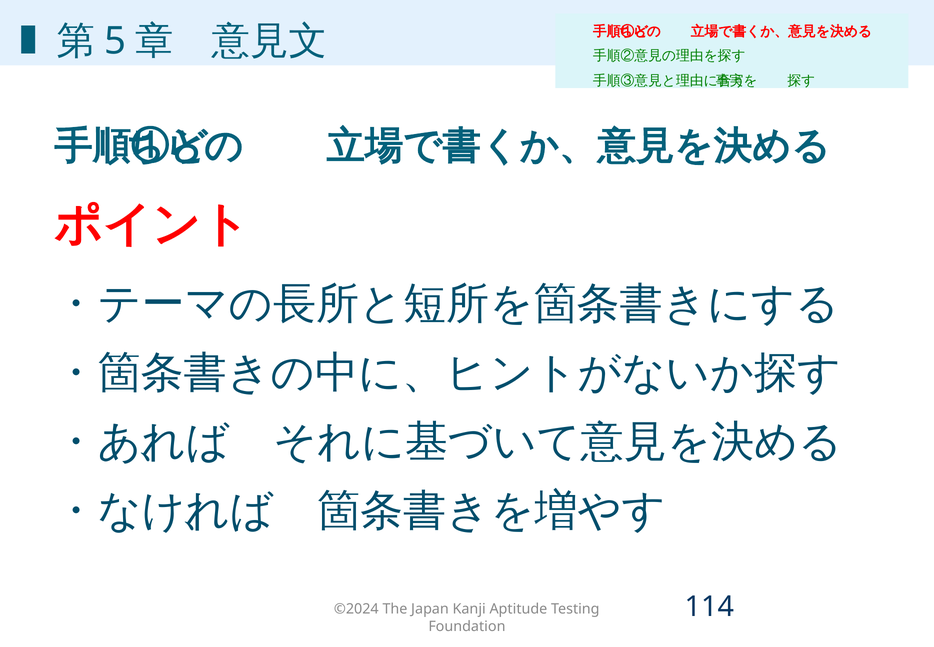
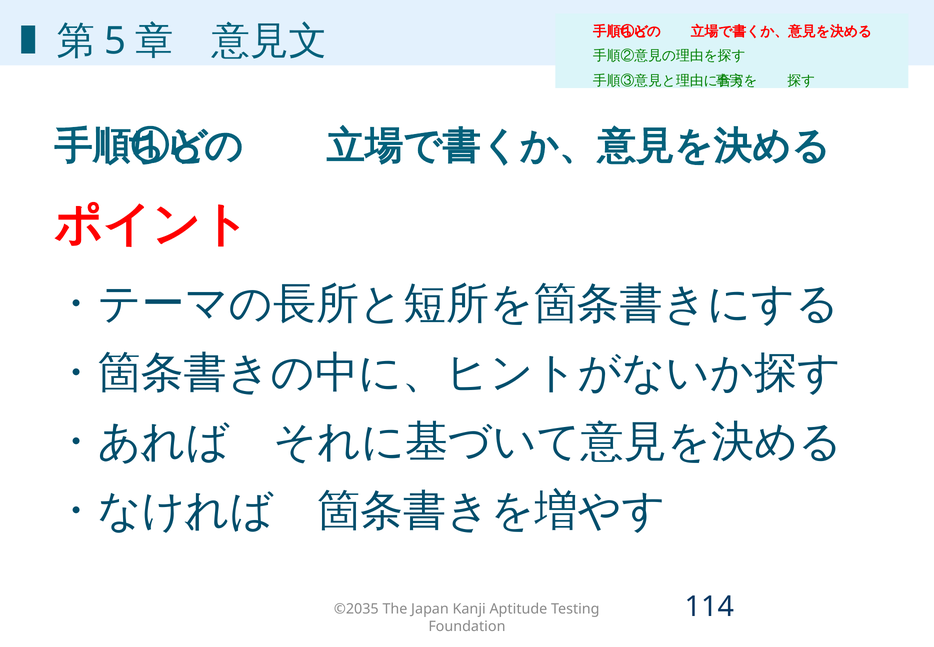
©2024: ©2024 -> ©2035
